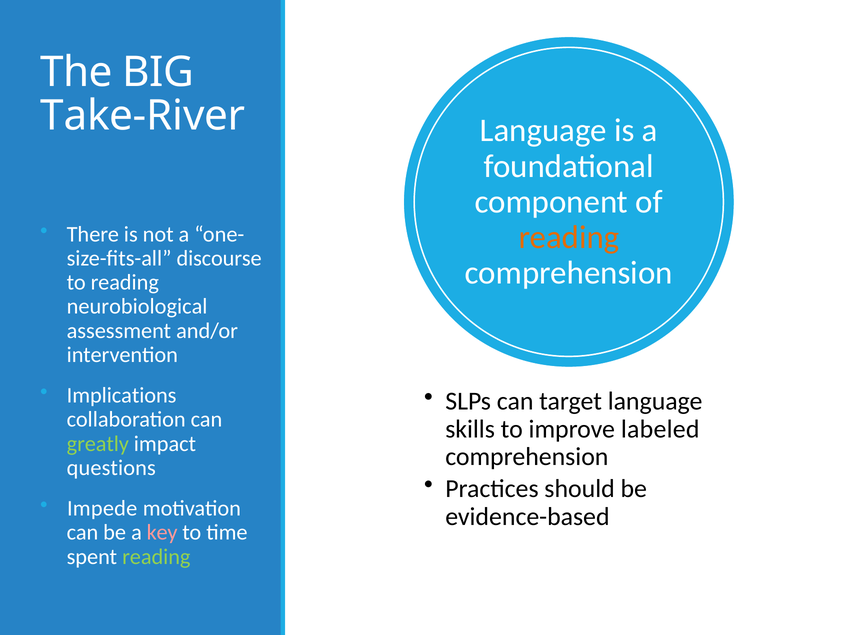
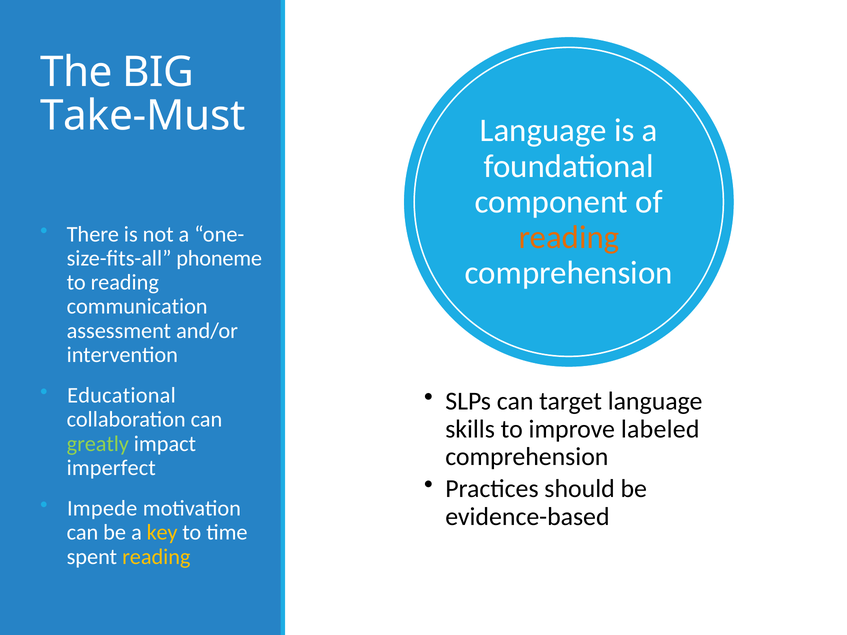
Take-River: Take-River -> Take-Must
discourse: discourse -> phoneme
neurobiological: neurobiological -> communication
Implications: Implications -> Educational
questions: questions -> imperfect
key colour: pink -> yellow
reading at (156, 557) colour: light green -> yellow
